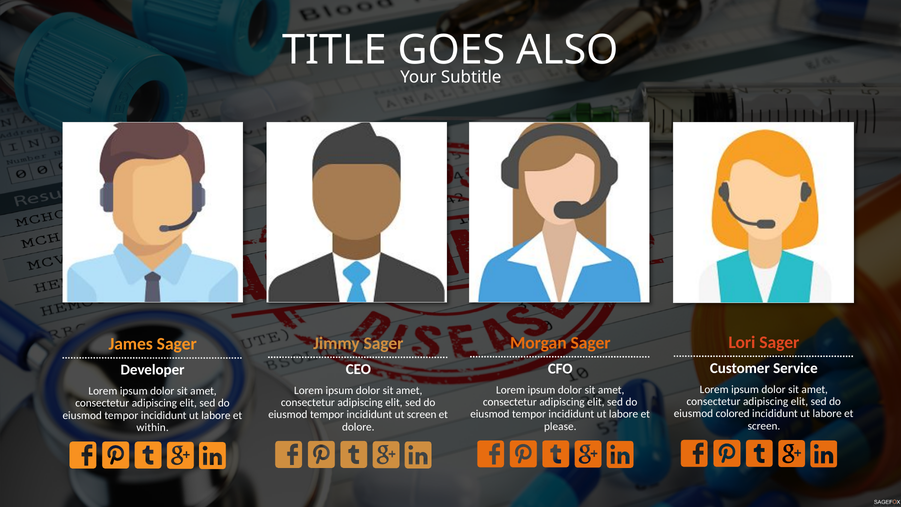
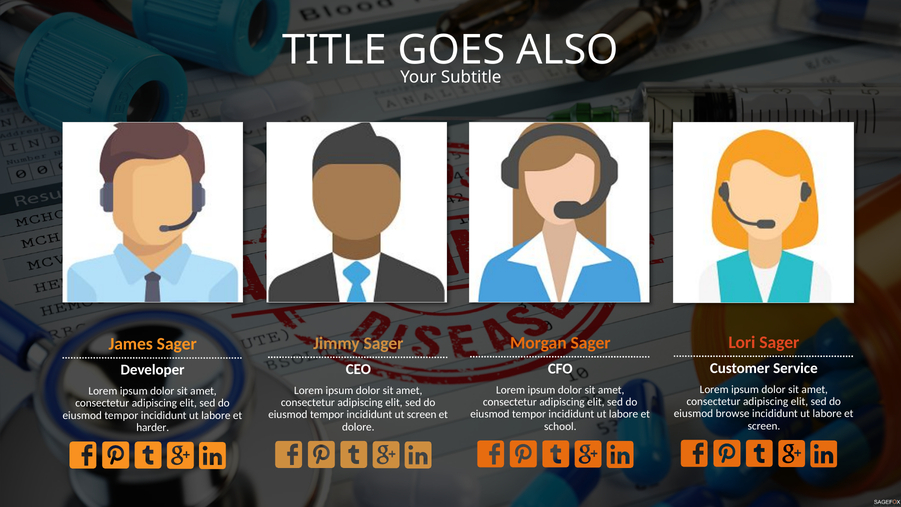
colored: colored -> browse
please: please -> school
within: within -> harder
